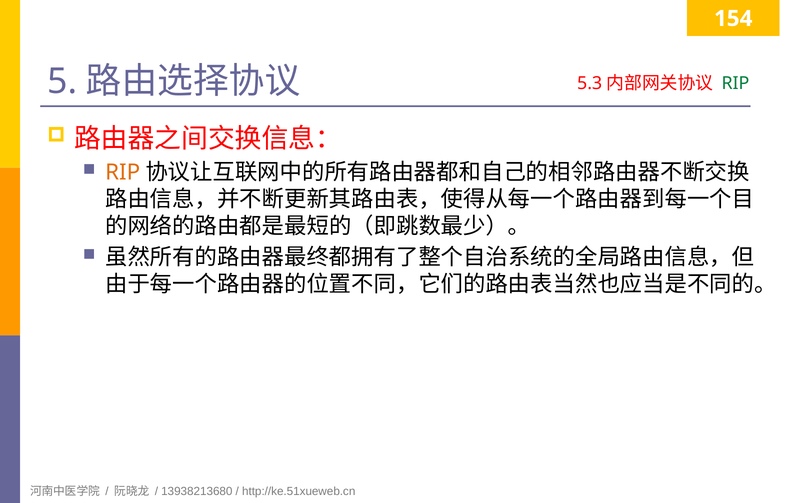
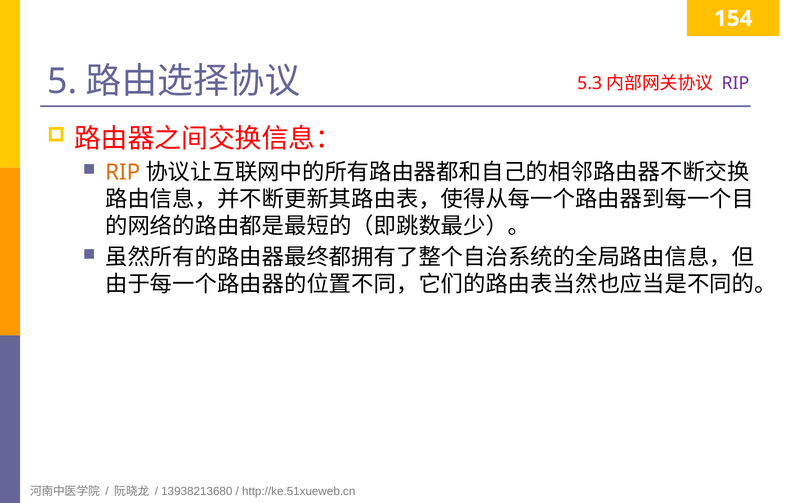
RIP at (735, 83) colour: green -> purple
